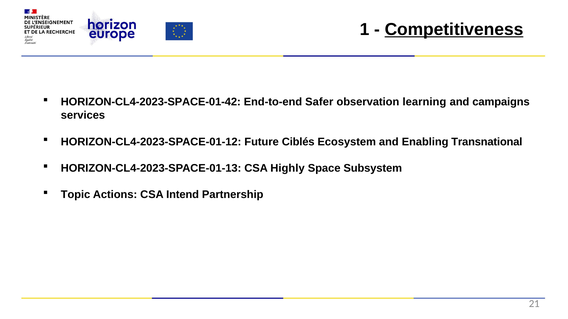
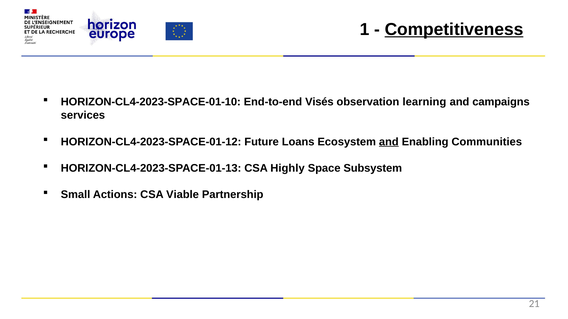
HORIZON-CL4-2023-SPACE-01-42: HORIZON-CL4-2023-SPACE-01-42 -> HORIZON-CL4-2023-SPACE-01-10
Safer: Safer -> Visés
Ciblés: Ciblés -> Loans
and at (389, 142) underline: none -> present
Transnational: Transnational -> Communities
Topic: Topic -> Small
Intend: Intend -> Viable
